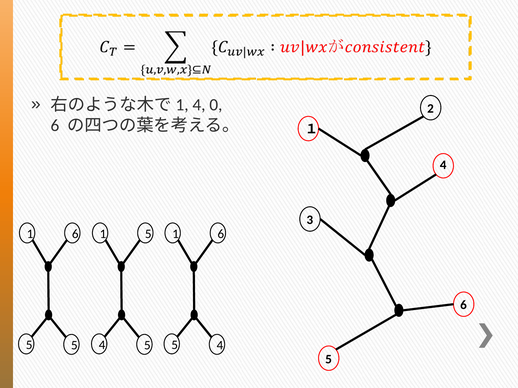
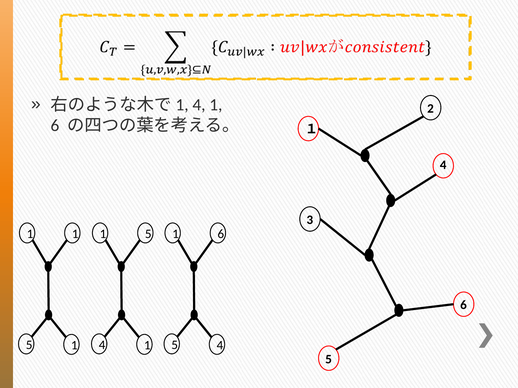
0 at (216, 105): 0 -> 1
6 at (75, 234): 6 -> 1
5 5: 5 -> 1
5 at (147, 346): 5 -> 1
